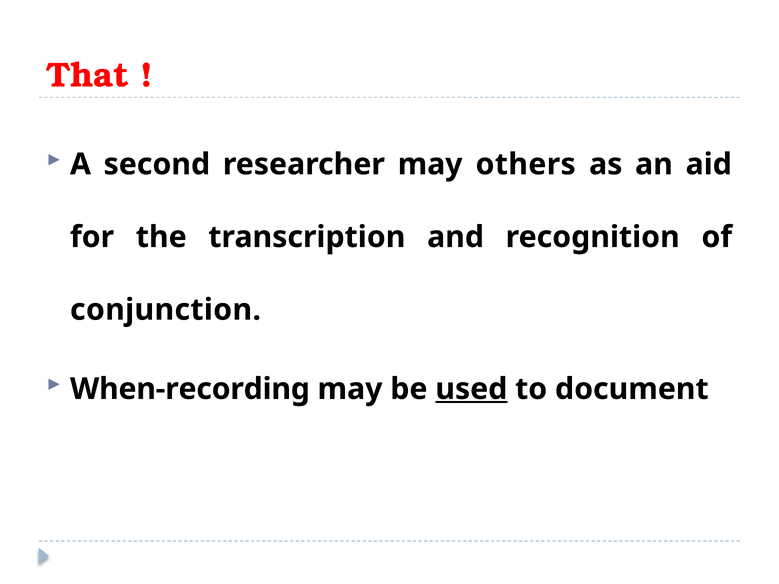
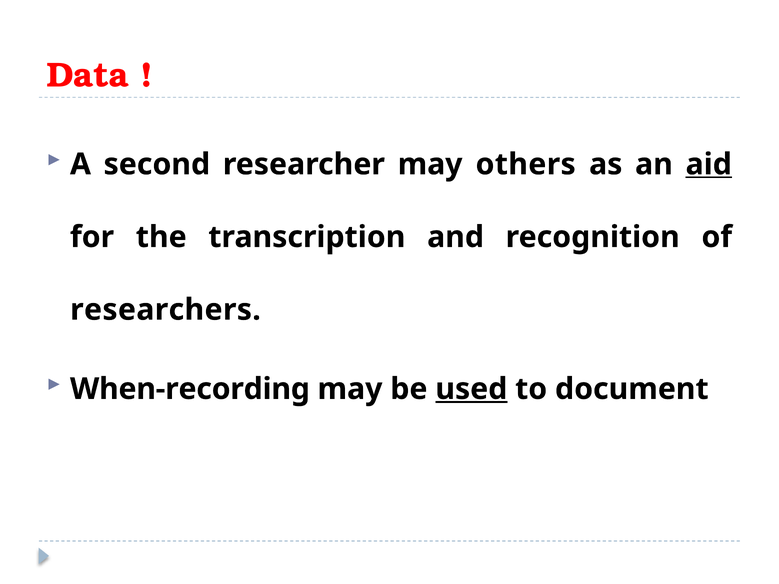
That: That -> Data
aid underline: none -> present
conjunction: conjunction -> researchers
